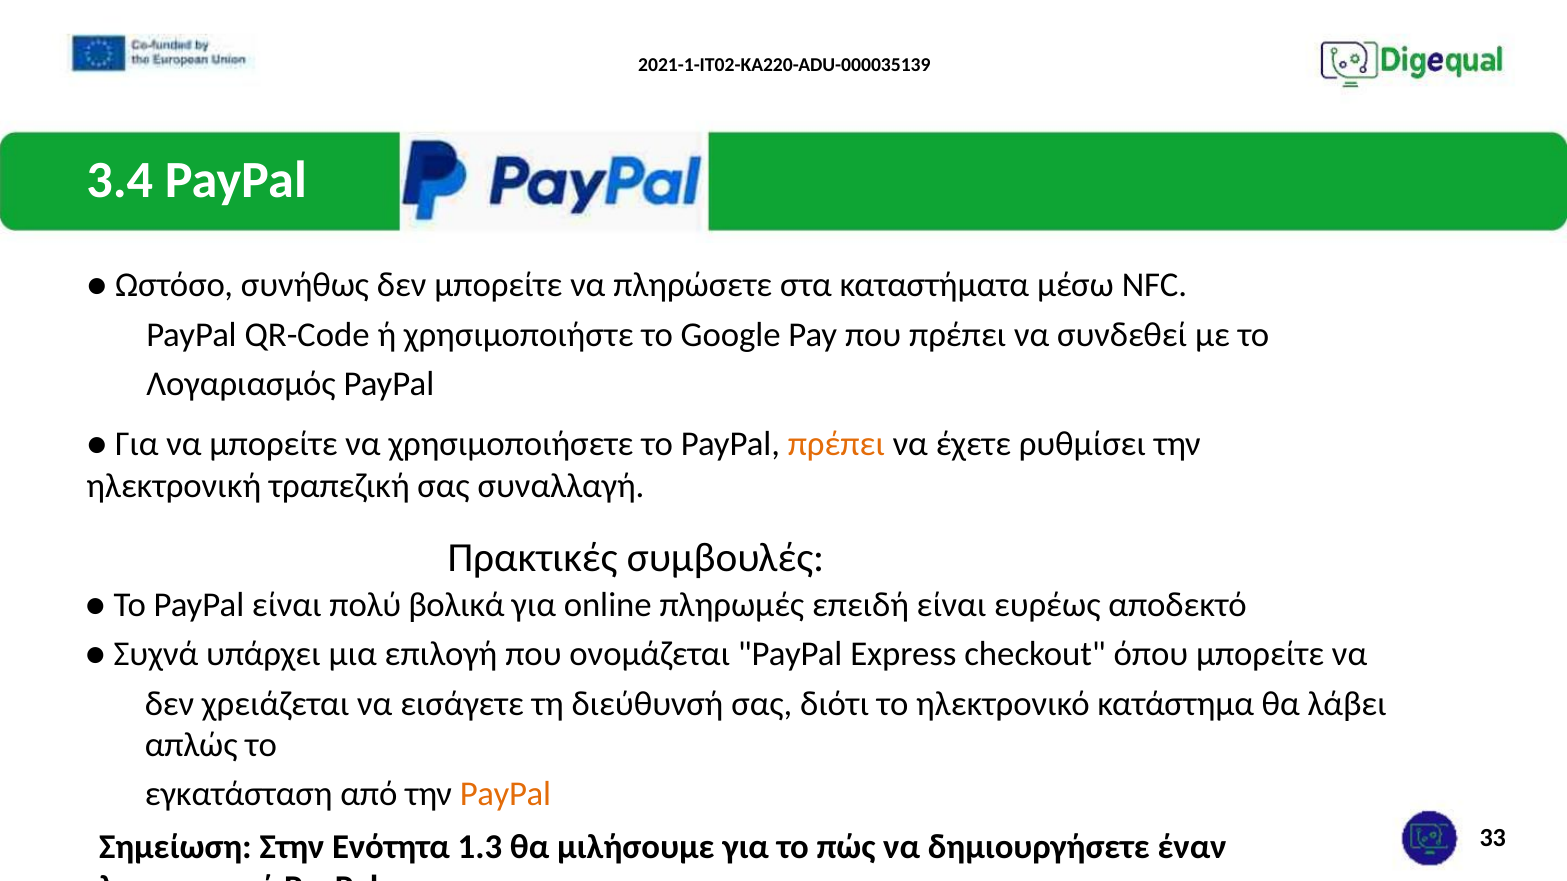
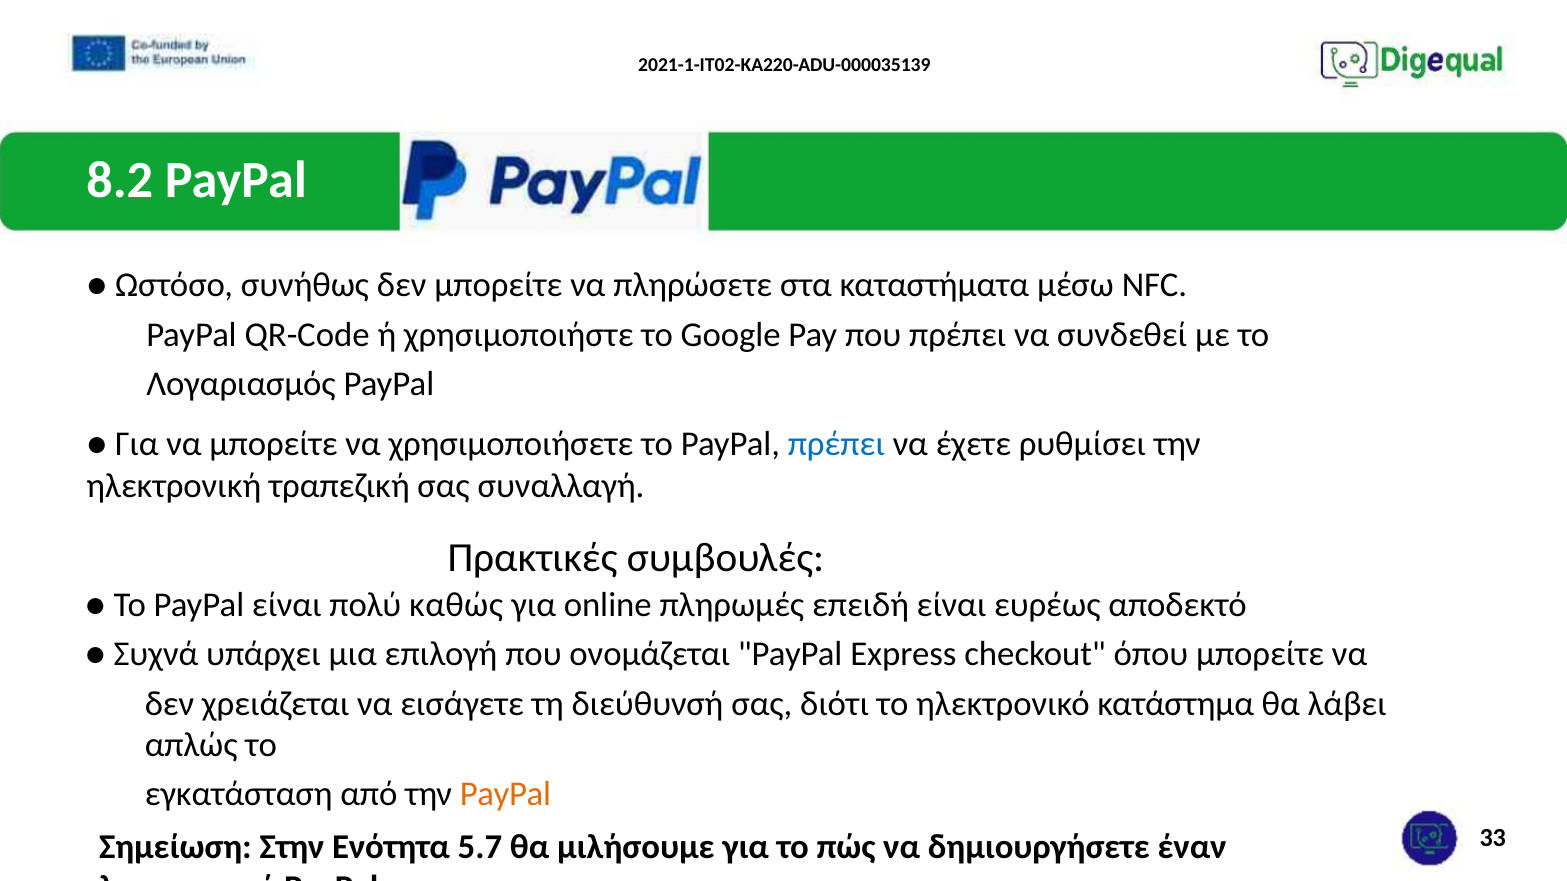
3.4: 3.4 -> 8.2
πρέπει at (836, 445) colour: orange -> blue
βολικά: βολικά -> καθώς
1.3: 1.3 -> 5.7
